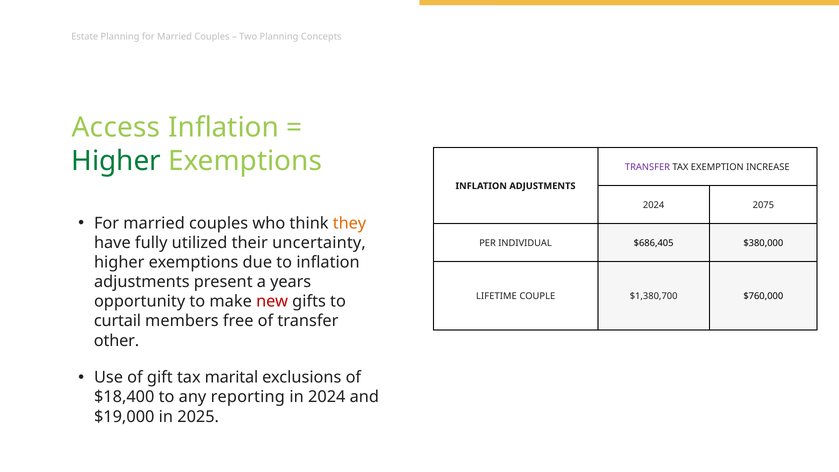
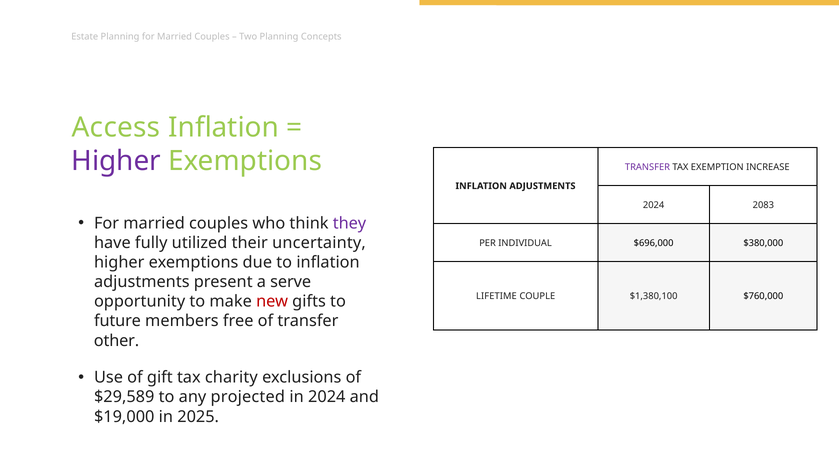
Higher at (116, 161) colour: green -> purple
2075: 2075 -> 2083
they colour: orange -> purple
$686,405: $686,405 -> $696,000
years: years -> serve
$1,380,700: $1,380,700 -> $1,380,100
curtail: curtail -> future
marital: marital -> charity
$18,400: $18,400 -> $29,589
reporting: reporting -> projected
